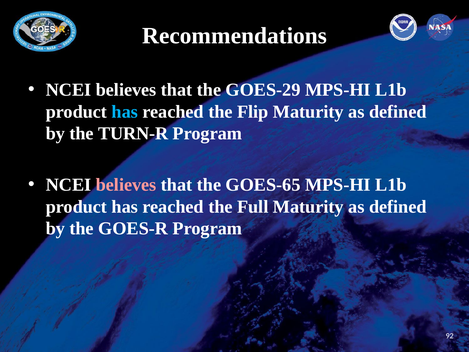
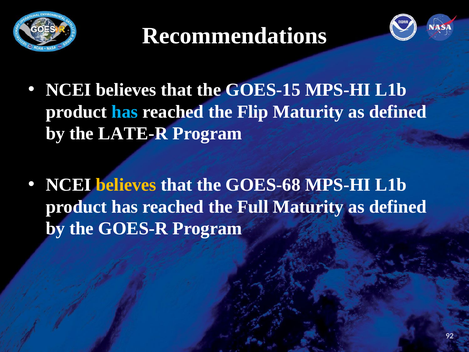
GOES-29: GOES-29 -> GOES-15
TURN-R: TURN-R -> LATE-R
believes at (126, 185) colour: pink -> yellow
GOES-65: GOES-65 -> GOES-68
